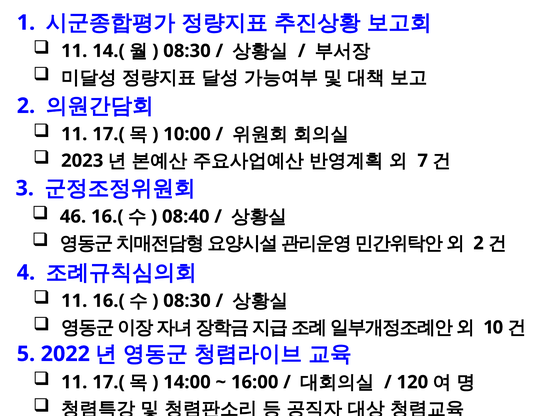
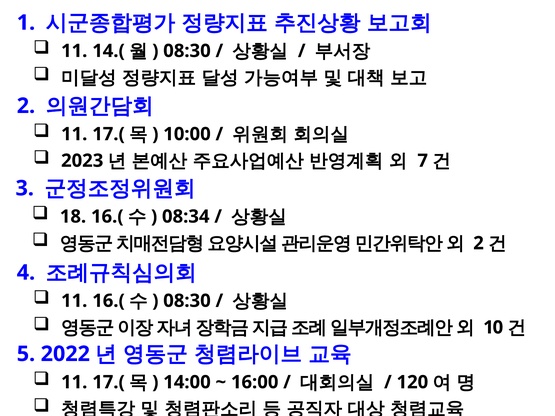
46: 46 -> 18
08:40: 08:40 -> 08:34
